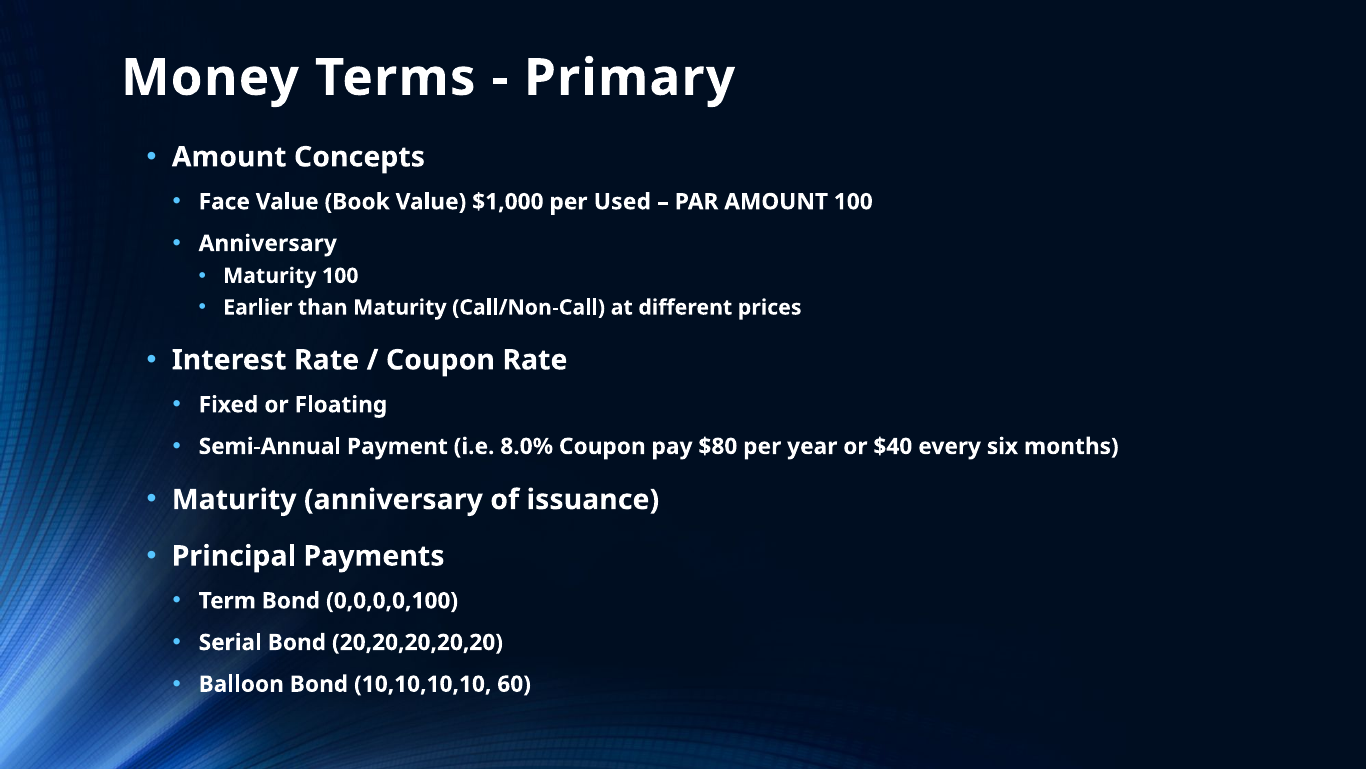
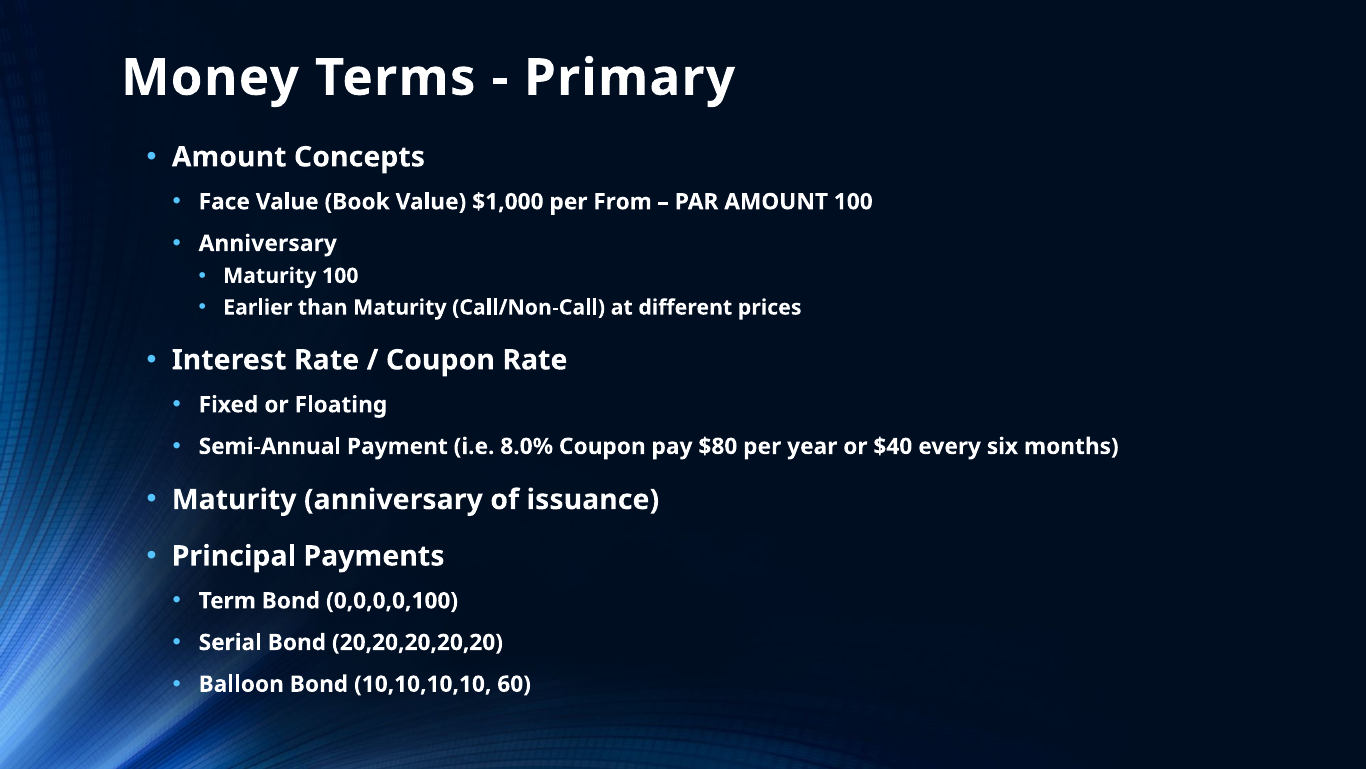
Used: Used -> From
